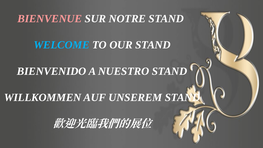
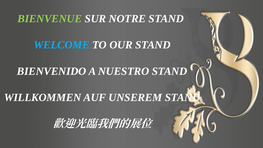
BIENVENUE colour: pink -> light green
